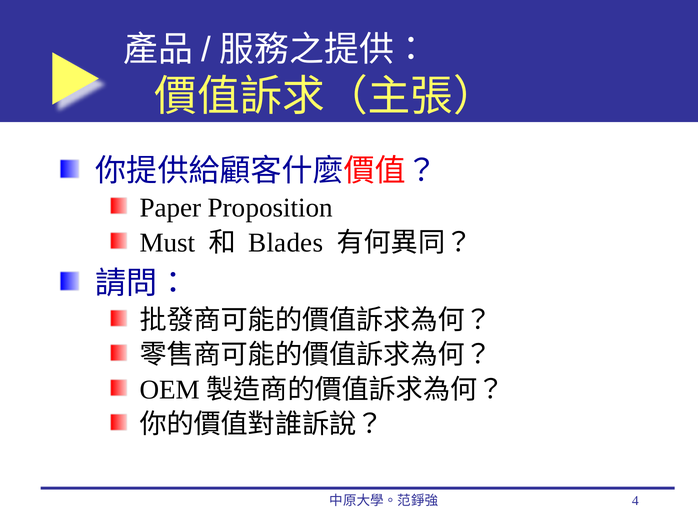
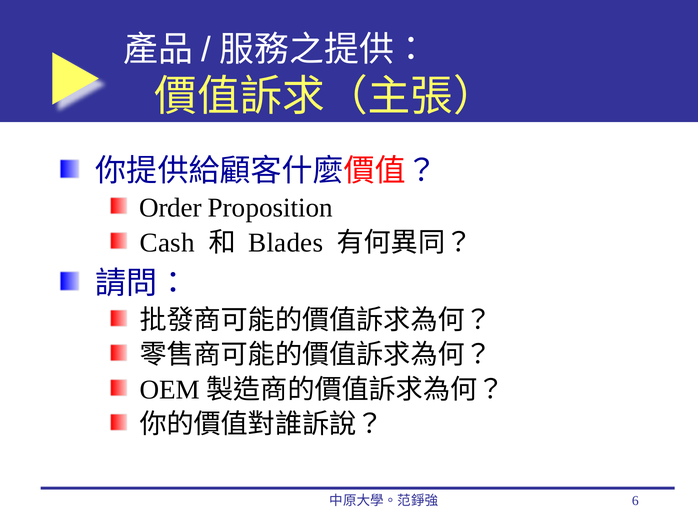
Paper: Paper -> Order
Must: Must -> Cash
4: 4 -> 6
